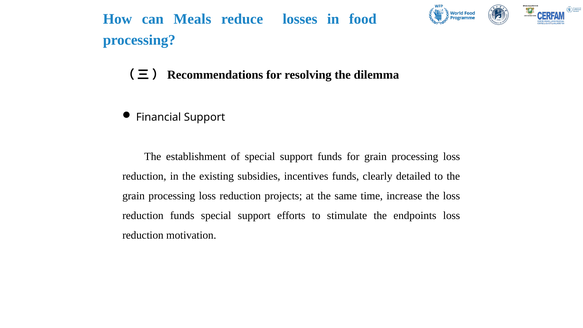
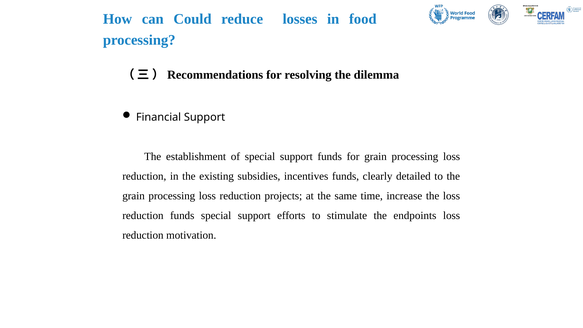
Meals: Meals -> Could
